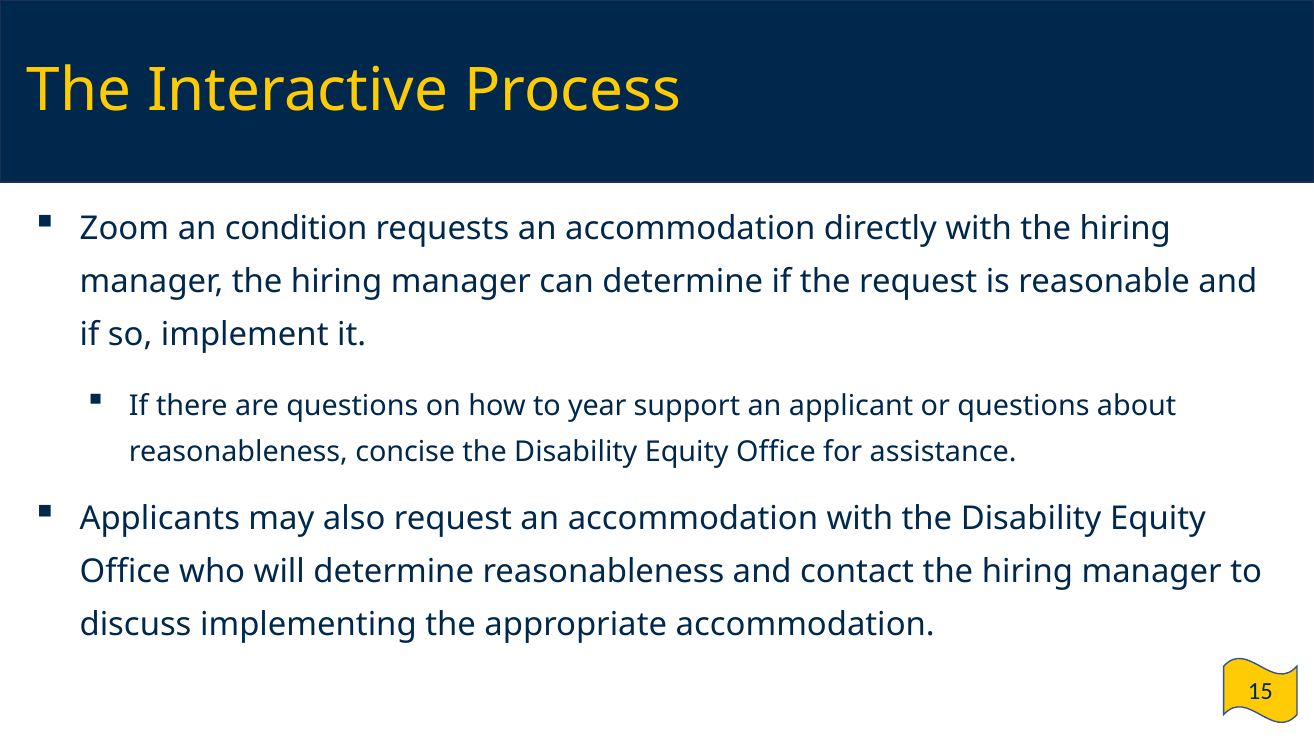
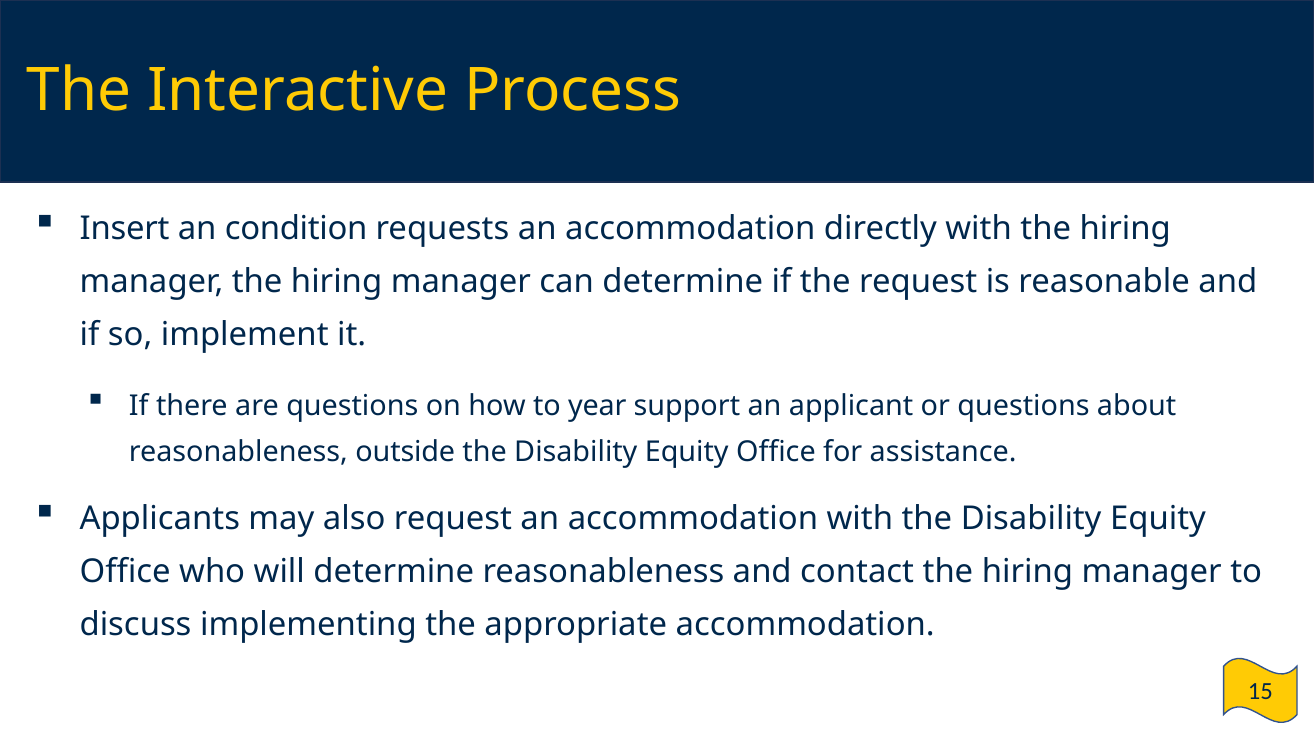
Zoom: Zoom -> Insert
concise: concise -> outside
